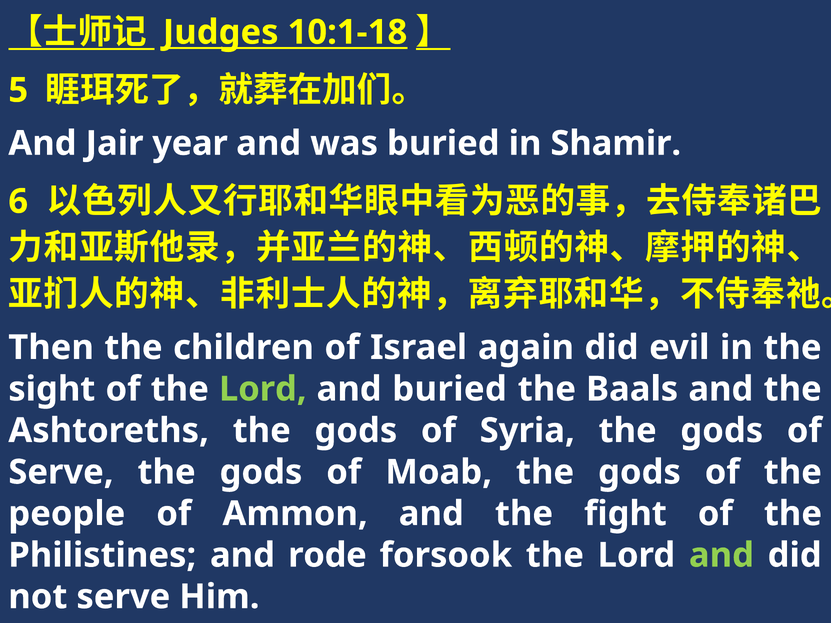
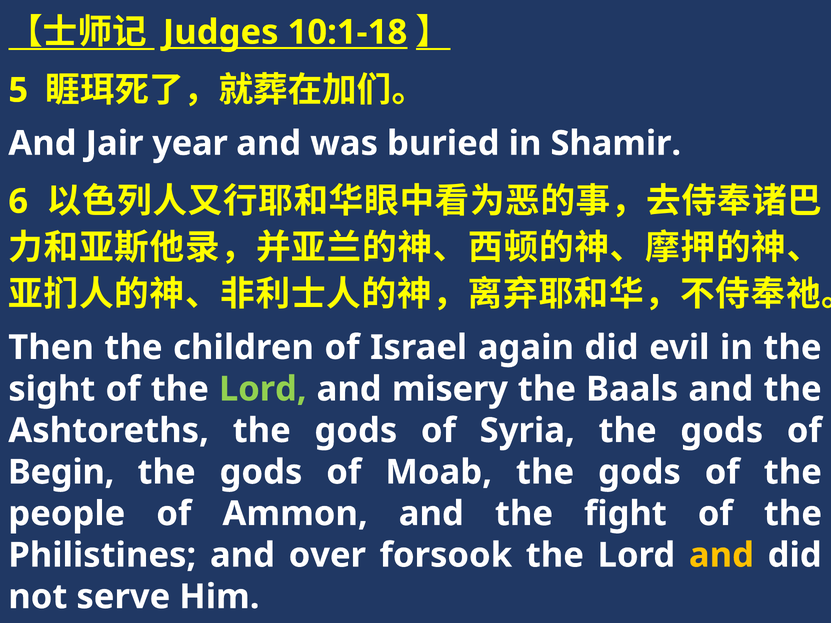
and buried: buried -> misery
Serve at (61, 472): Serve -> Begin
rode: rode -> over
and at (721, 555) colour: light green -> yellow
